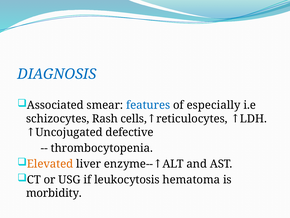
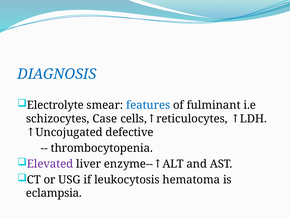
Associated: Associated -> Electrolyte
especially: especially -> fulminant
Rash: Rash -> Case
Elevated colour: orange -> purple
morbidity: morbidity -> eclampsia
